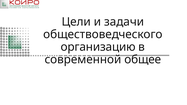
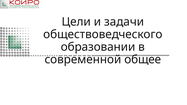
организацию: организацию -> образовании
